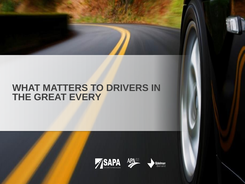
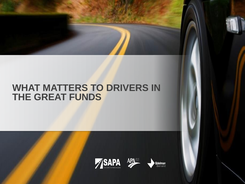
EVERY: EVERY -> FUNDS
